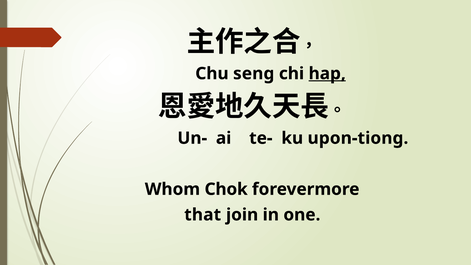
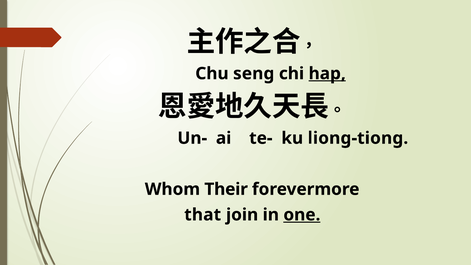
upon-tiong: upon-tiong -> liong-tiong
Chok: Chok -> Their
one underline: none -> present
